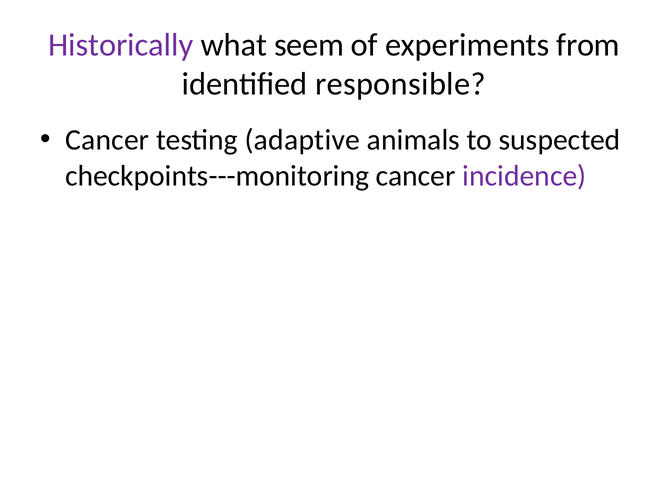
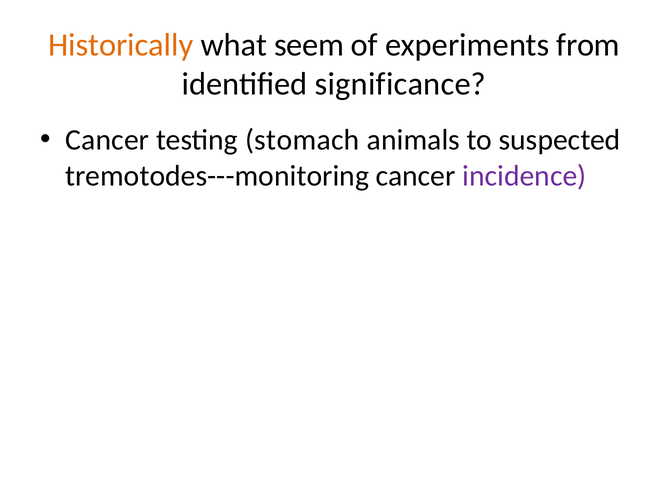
Historically colour: purple -> orange
responsible: responsible -> significance
adaptive: adaptive -> stomach
checkpoints---monitoring: checkpoints---monitoring -> tremotodes---monitoring
